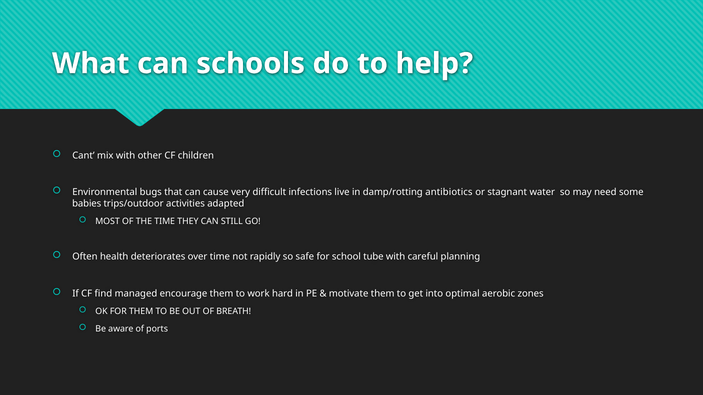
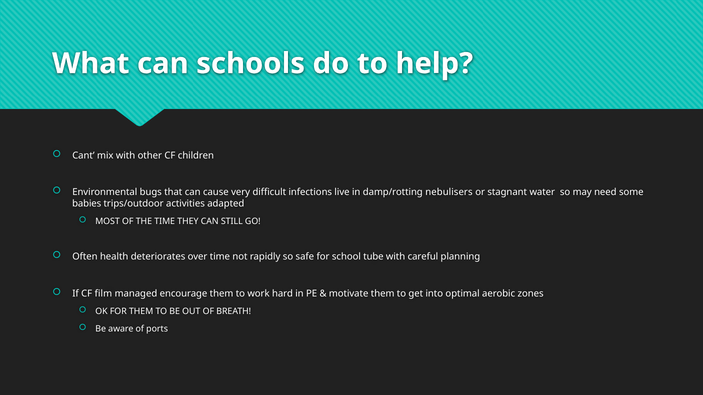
antibiotics: antibiotics -> nebulisers
find: find -> film
